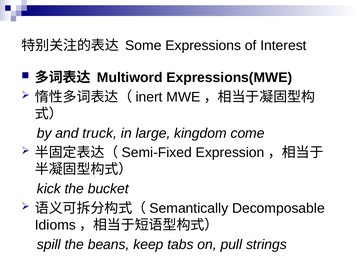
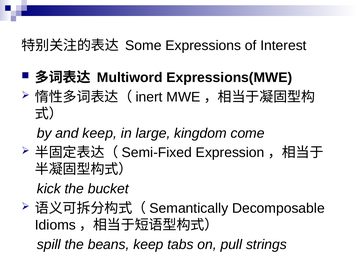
and truck: truck -> keep
